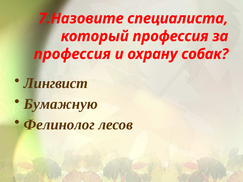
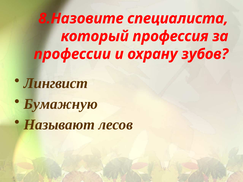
7.Назовите: 7.Назовите -> 8.Назовите
профессия at (72, 54): профессия -> профессии
собак: собак -> зубов
Фелинолог: Фелинолог -> Называют
